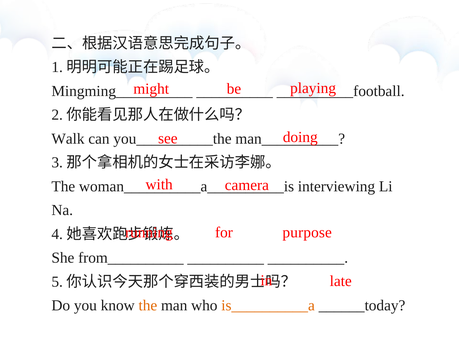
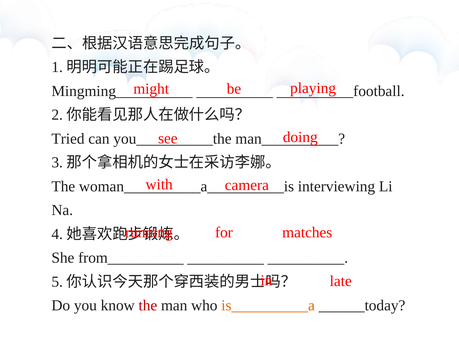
Walk: Walk -> Tried
purpose: purpose -> matches
the at (148, 306) colour: orange -> red
